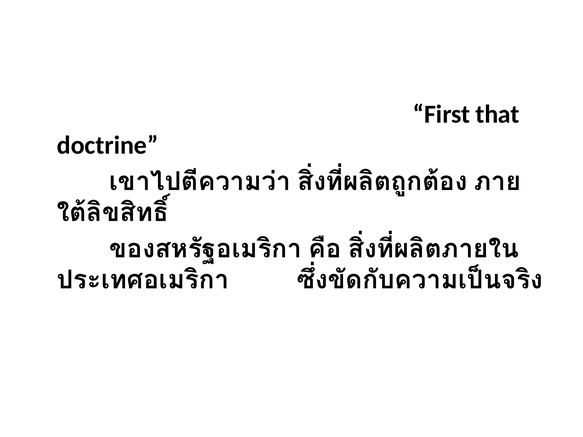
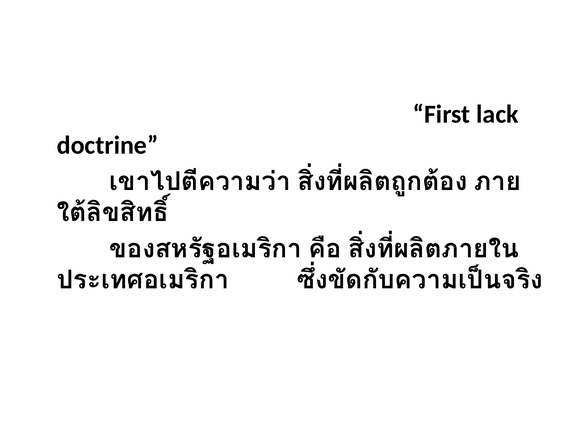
that: that -> lack
